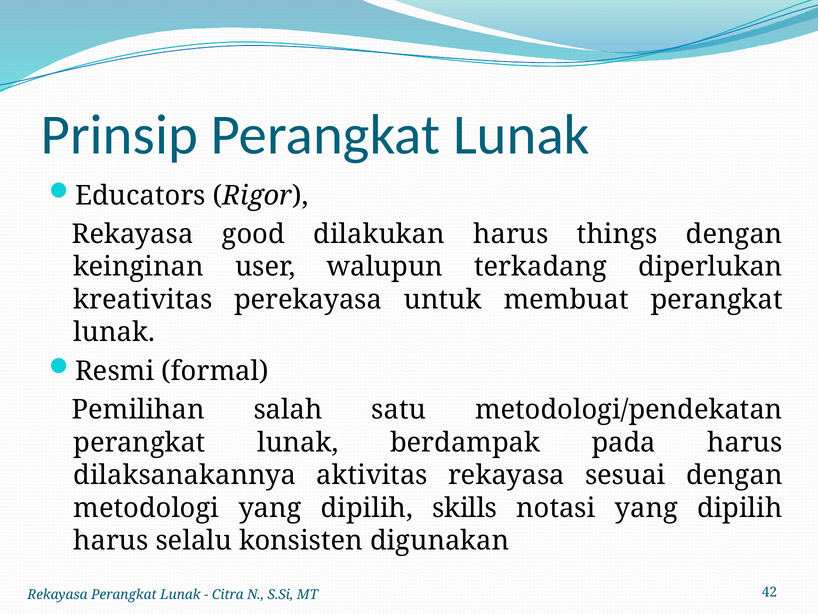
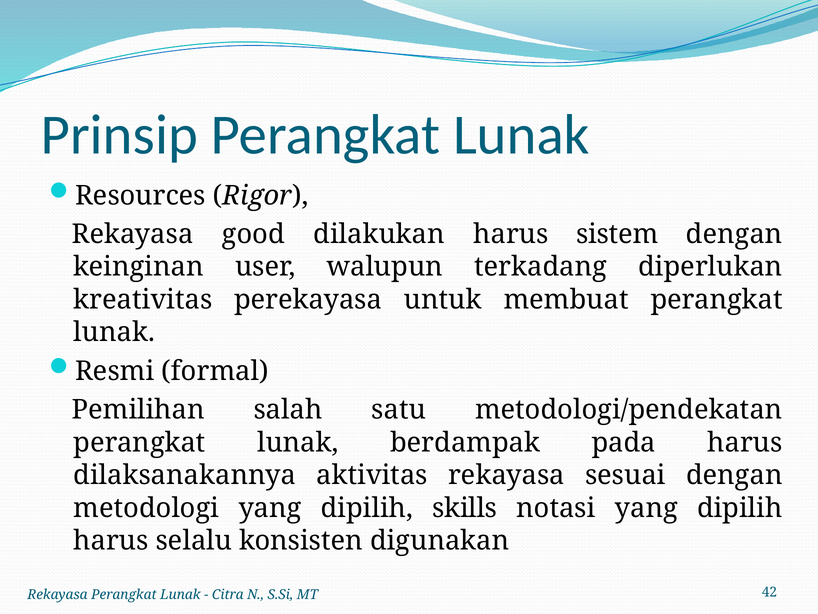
Educators: Educators -> Resources
things: things -> sistem
